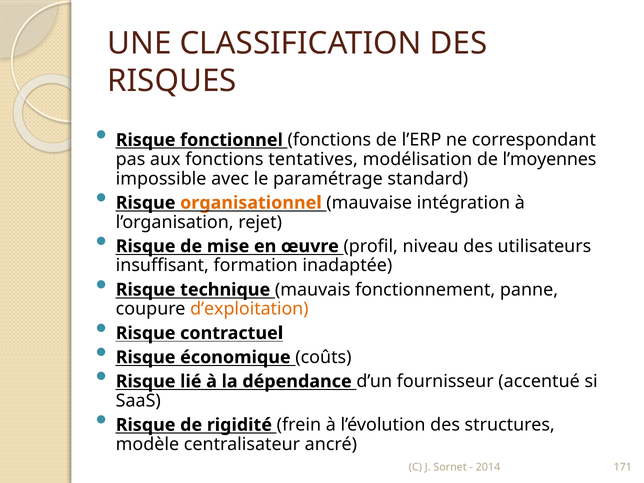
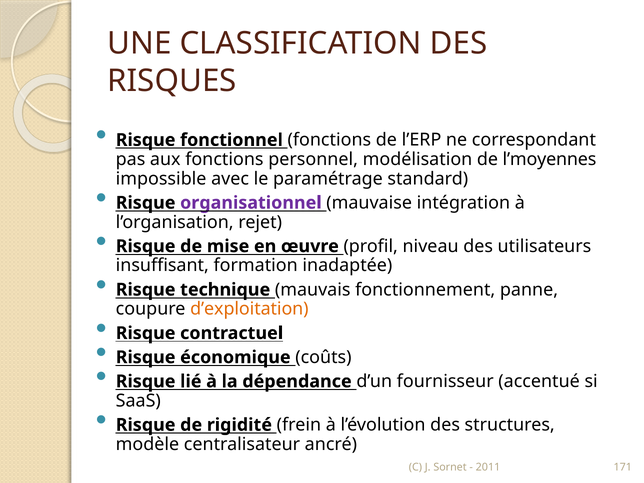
tentatives: tentatives -> personnel
organisationnel colour: orange -> purple
2014: 2014 -> 2011
